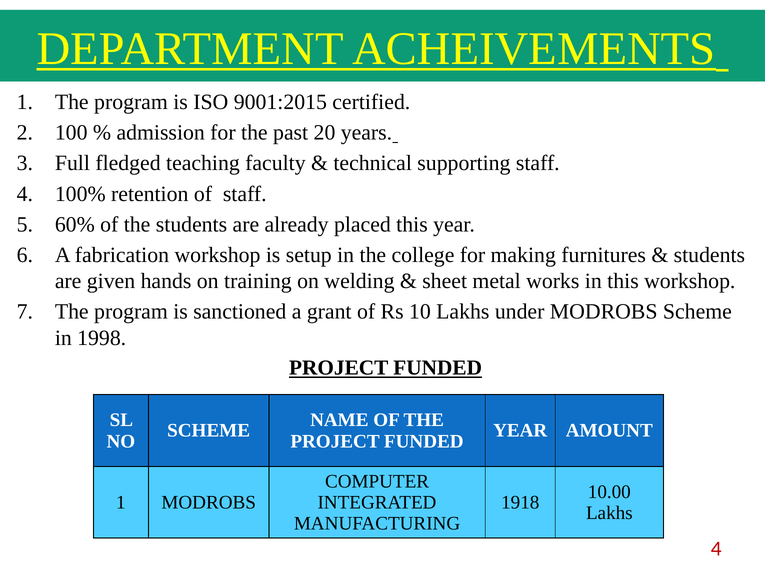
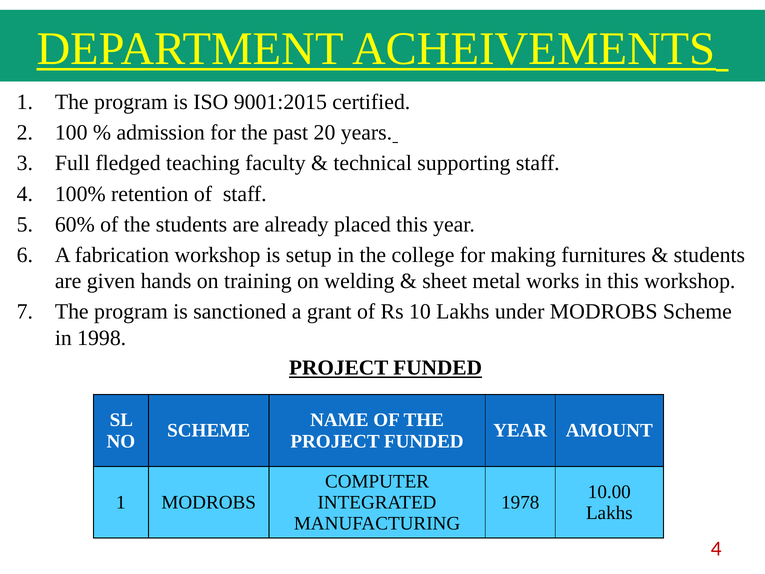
1918: 1918 -> 1978
